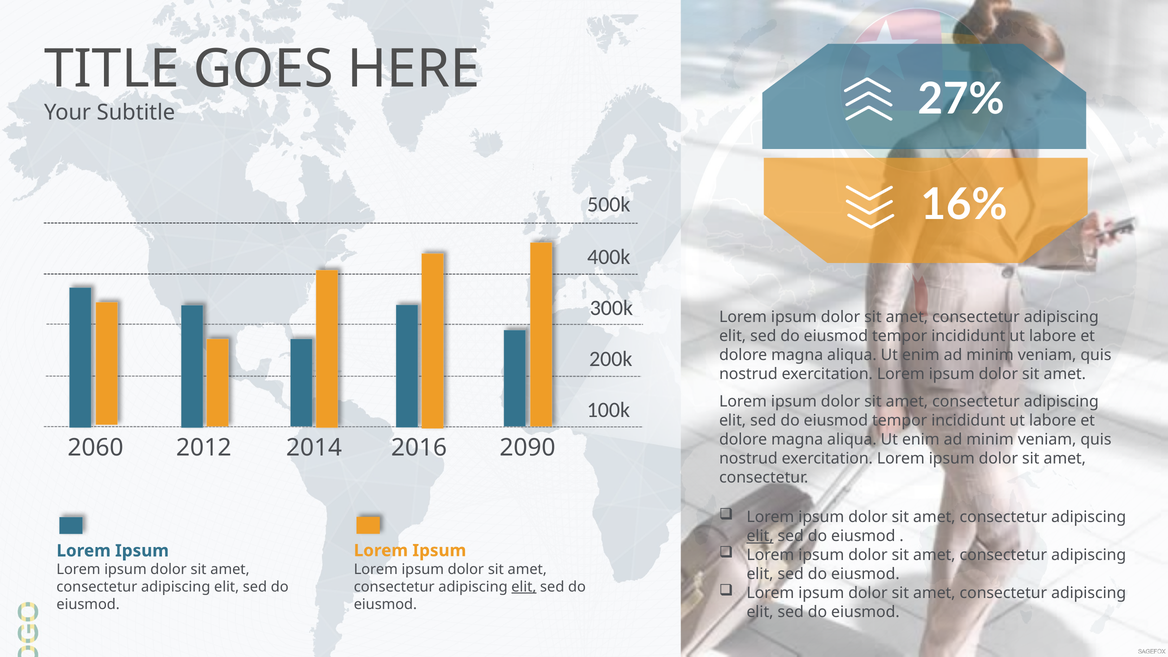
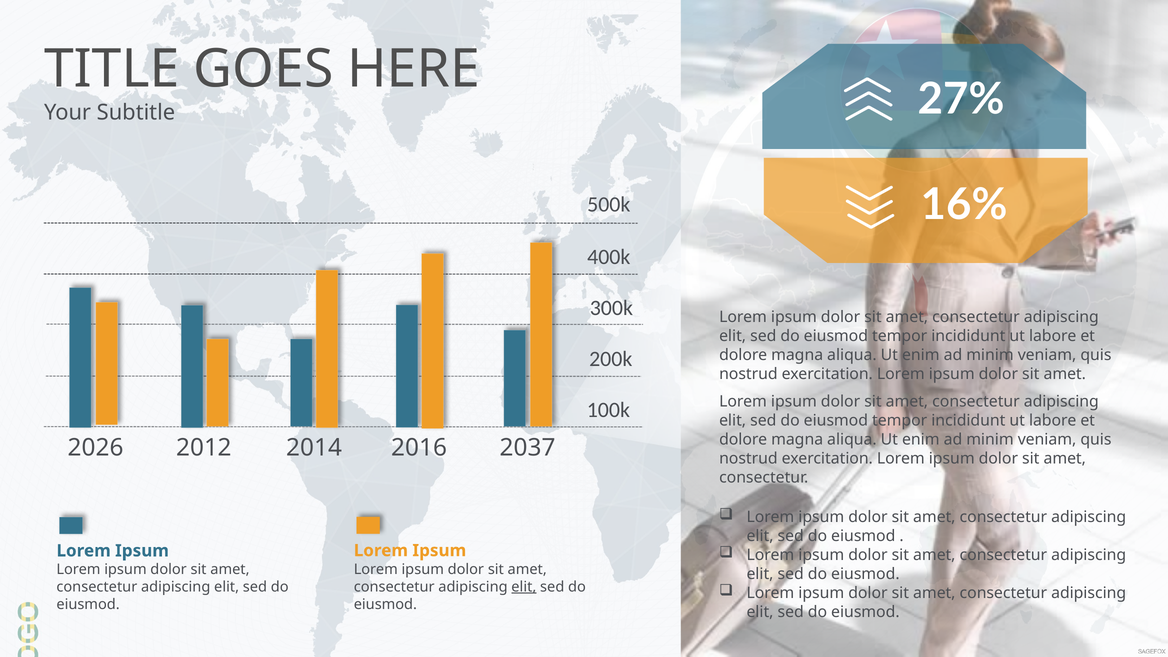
2060: 2060 -> 2026
2090: 2090 -> 2037
elit at (760, 536) underline: present -> none
